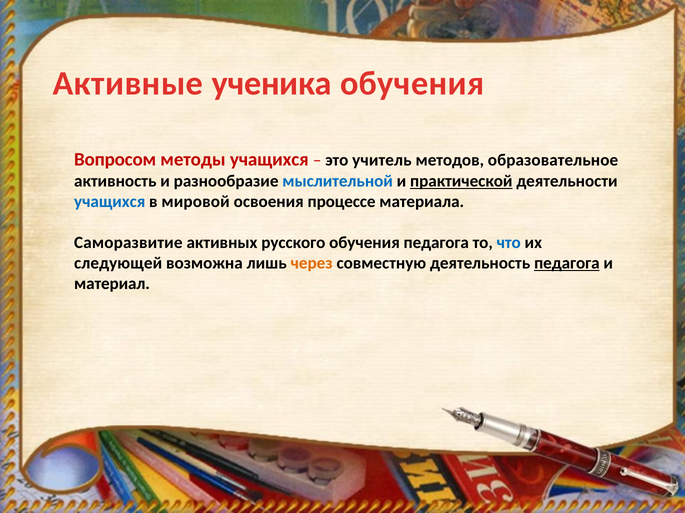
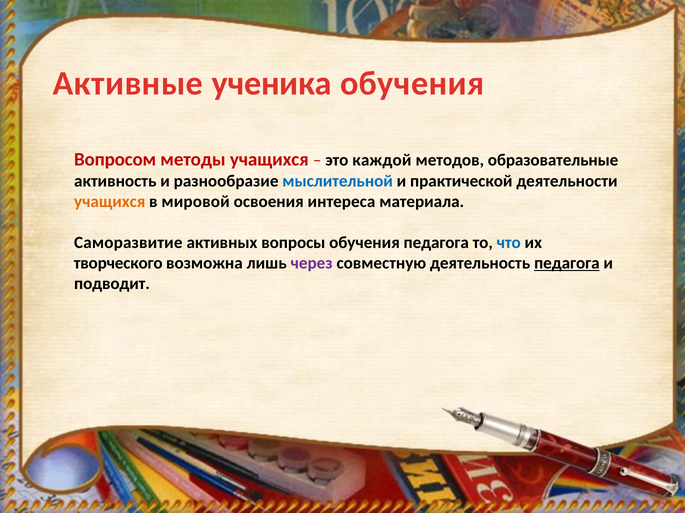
учитель: учитель -> каждой
образовательное: образовательное -> образовательные
практической underline: present -> none
учащихся at (110, 202) colour: blue -> orange
процессе: процессе -> интереса
русского: русского -> вопросы
следующей: следующей -> творческого
через colour: orange -> purple
материал: материал -> подводит
